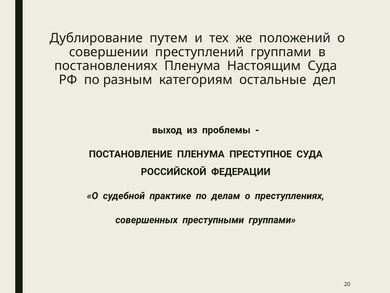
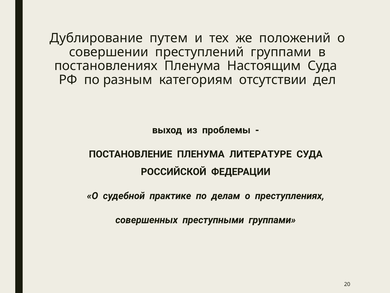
остальные: остальные -> отсутствии
ПРЕСТУПНОЕ: ПРЕСТУПНОЕ -> ЛИТЕРАТУРЕ
